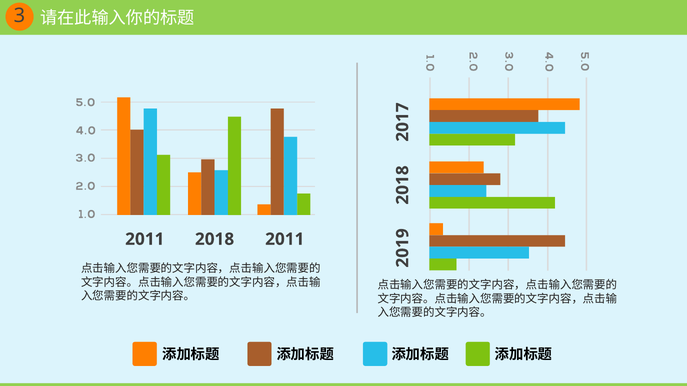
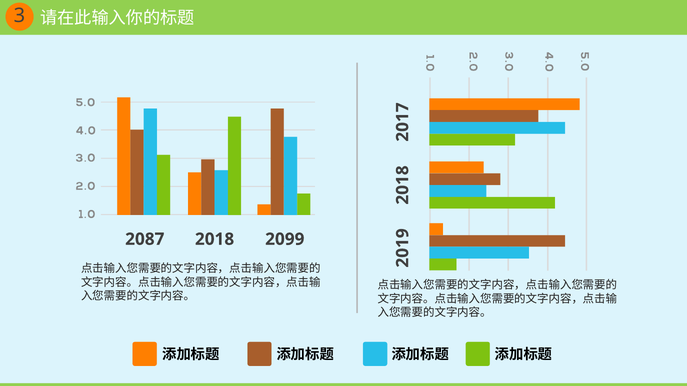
2011 at (145, 239): 2011 -> 2087
2018 2011: 2011 -> 2099
